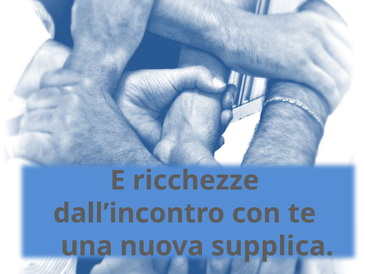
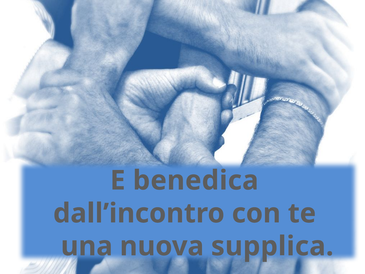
ricchezze: ricchezze -> benedica
